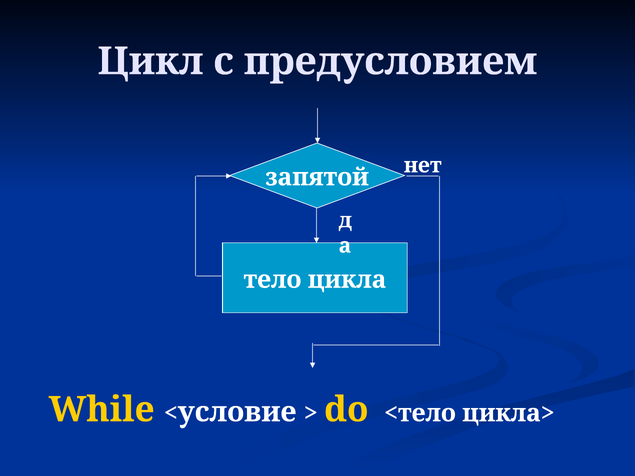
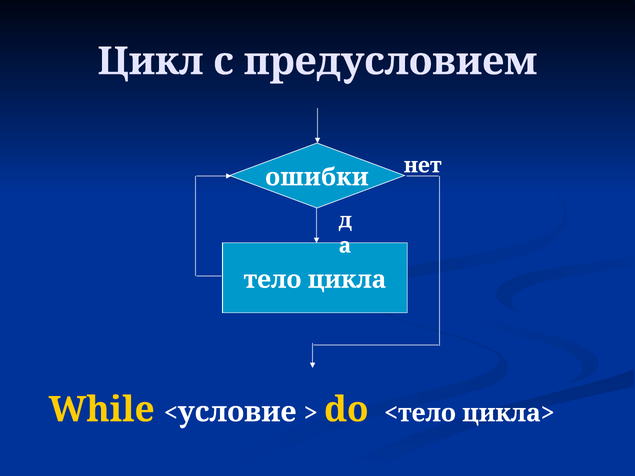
запятой: запятой -> ошибки
